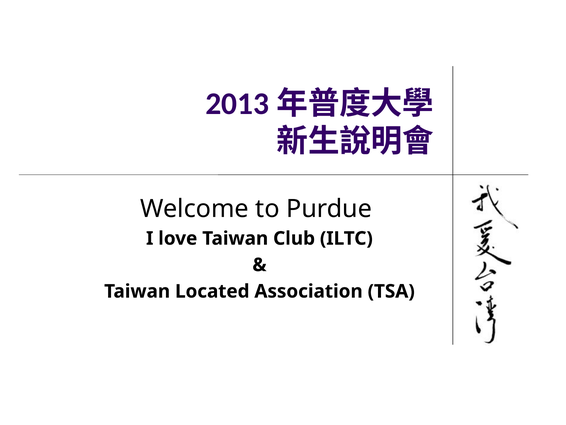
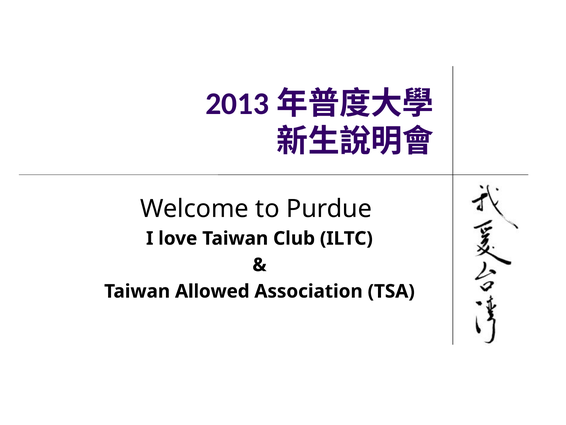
Located: Located -> Allowed
